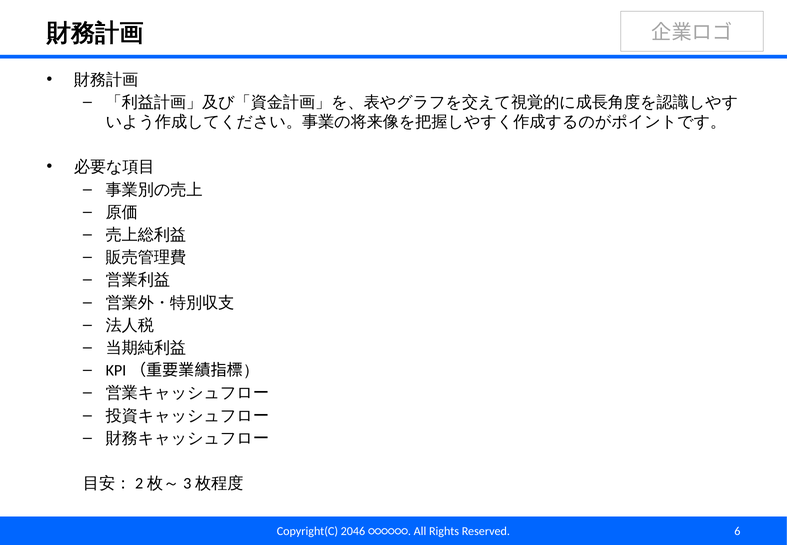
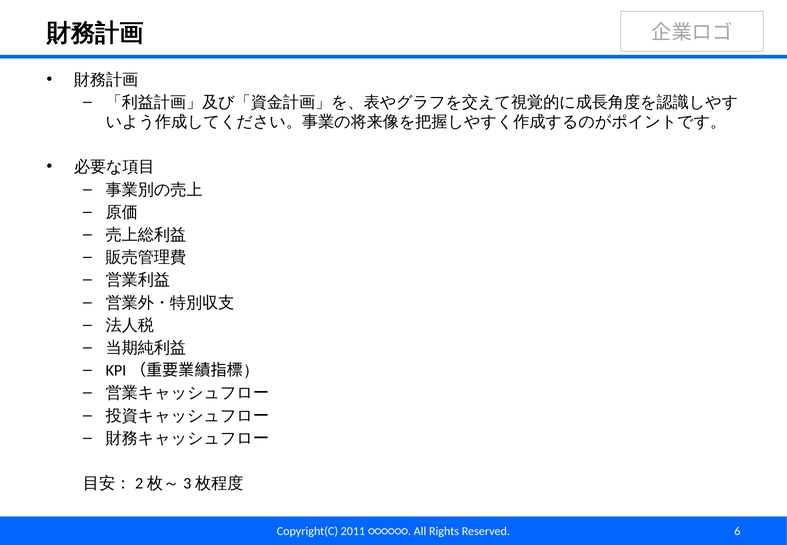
2046: 2046 -> 2011
